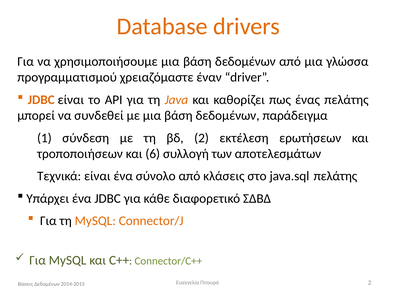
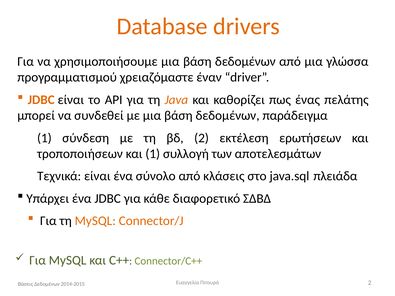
και 6: 6 -> 1
java.sql πελάτης: πελάτης -> πλειάδα
